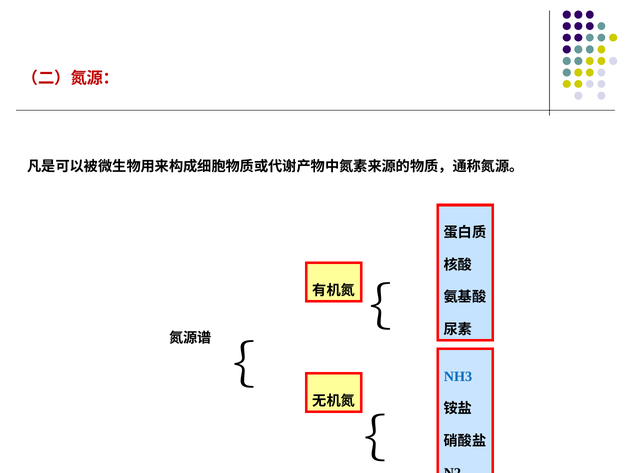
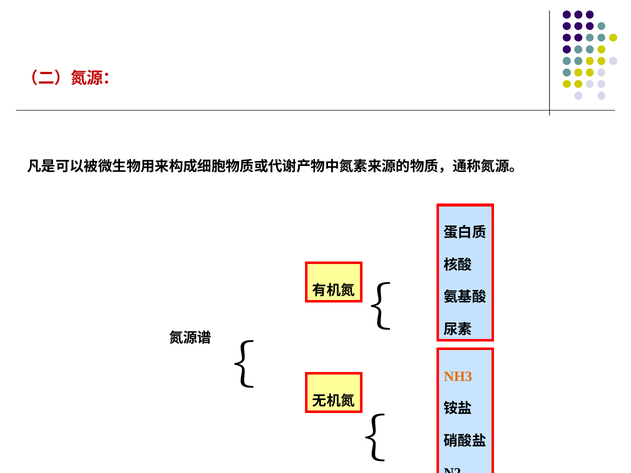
NH3 colour: blue -> orange
